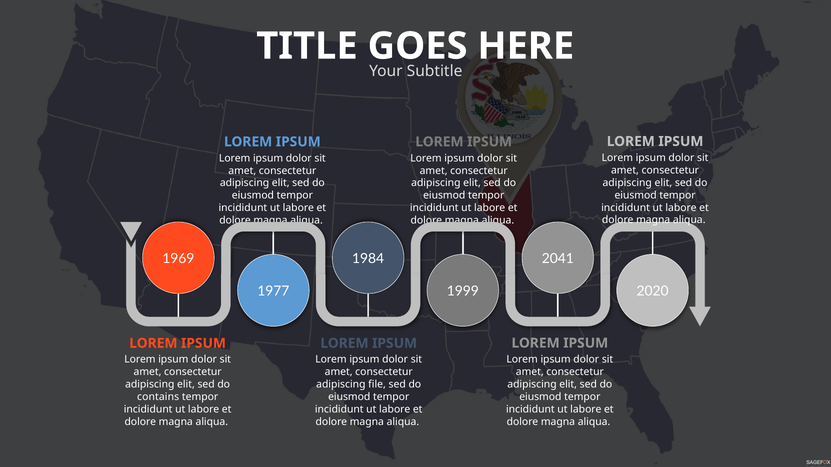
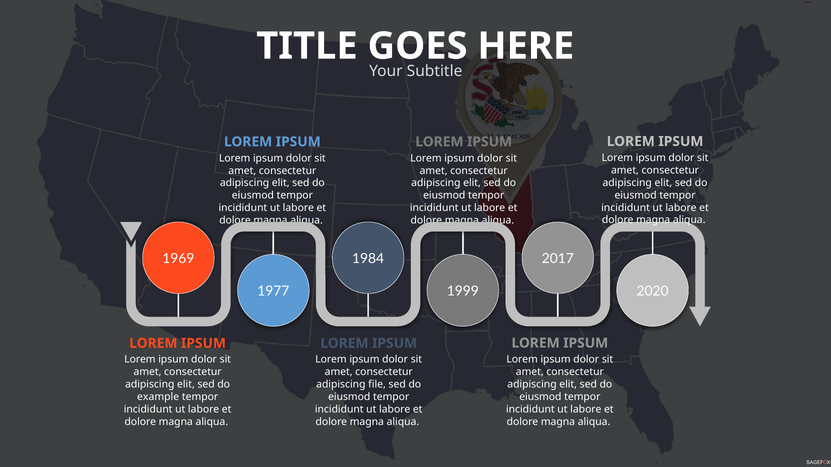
2041: 2041 -> 2017
contains: contains -> example
